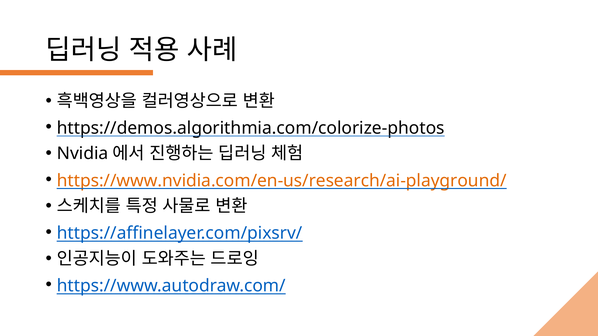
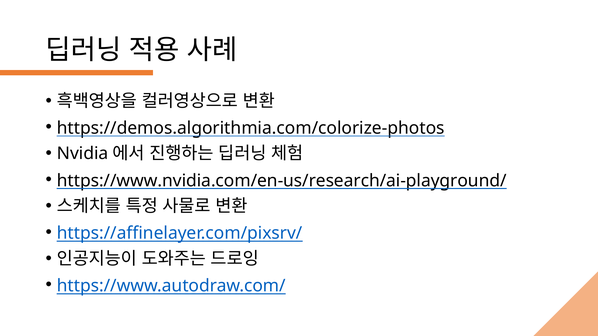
https://www.nvidia.com/en-us/research/ai-playground/ colour: orange -> black
